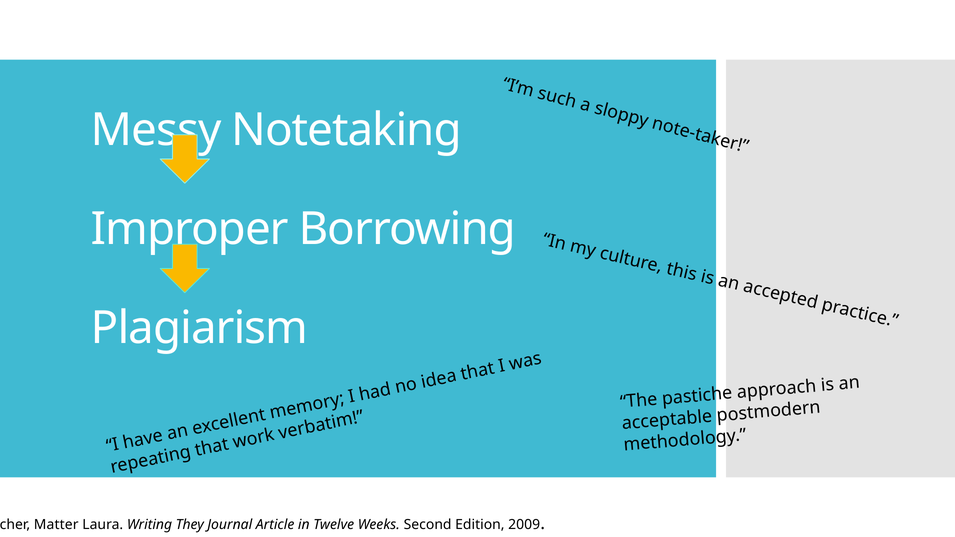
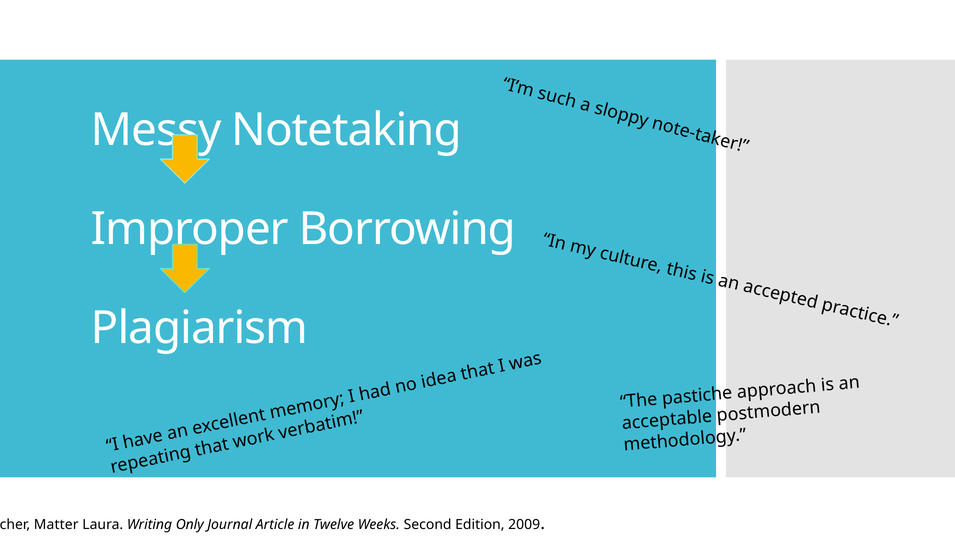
They: They -> Only
